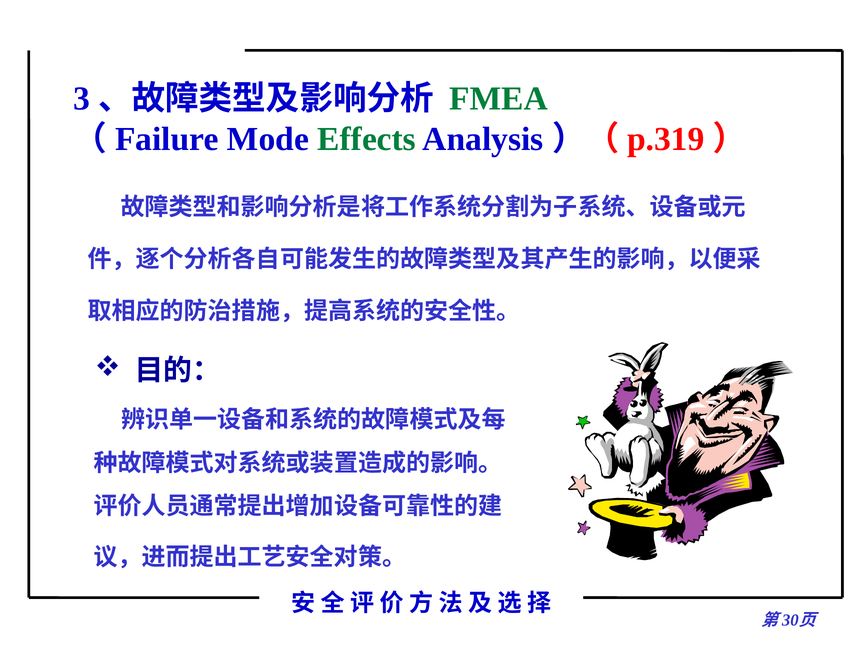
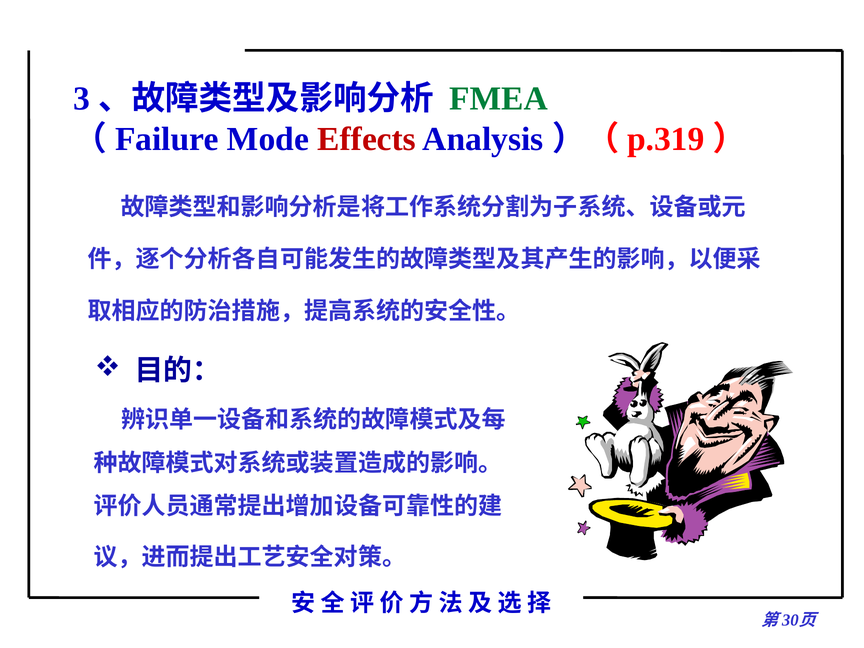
Effects colour: green -> red
